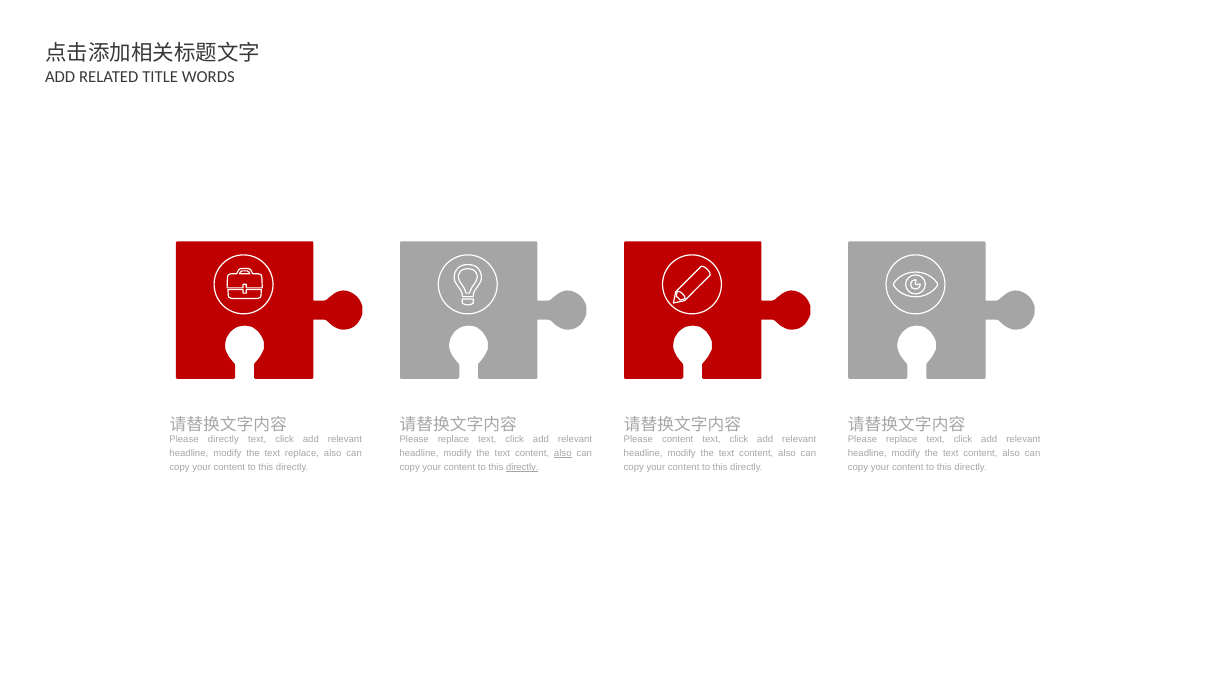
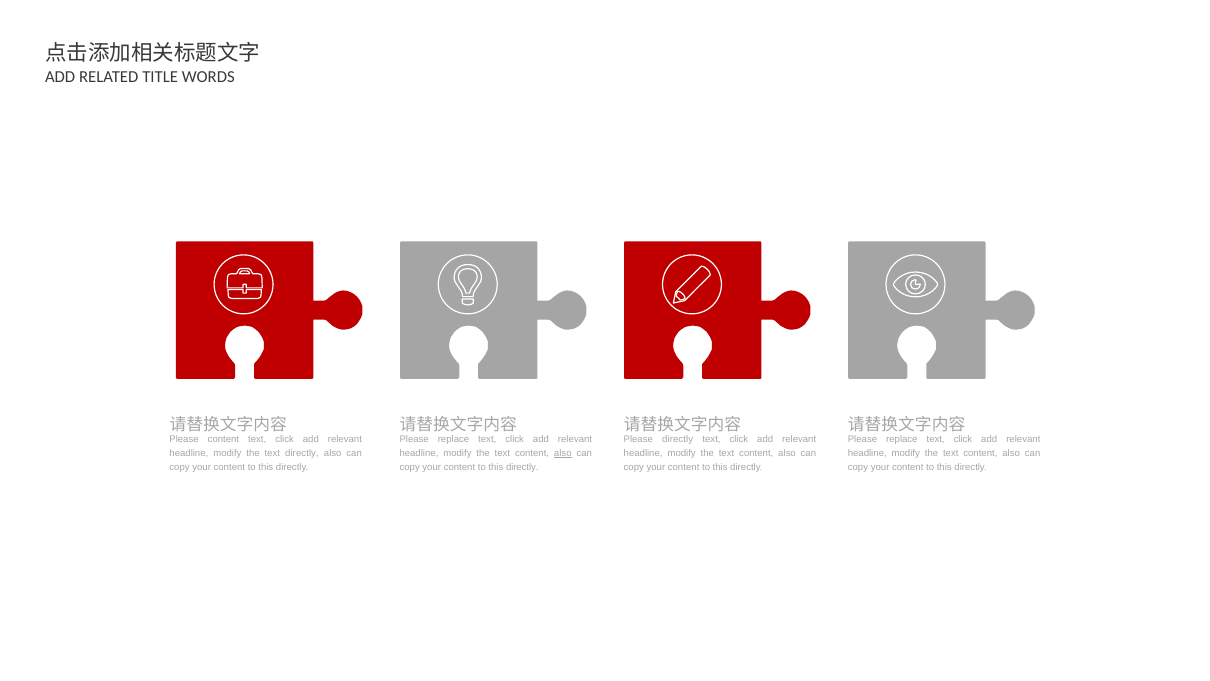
Please directly: directly -> content
Please content: content -> directly
text replace: replace -> directly
directly at (522, 467) underline: present -> none
